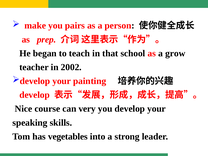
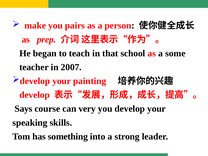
grow: grow -> some
2002: 2002 -> 2007
Nice: Nice -> Says
vegetables: vegetables -> something
